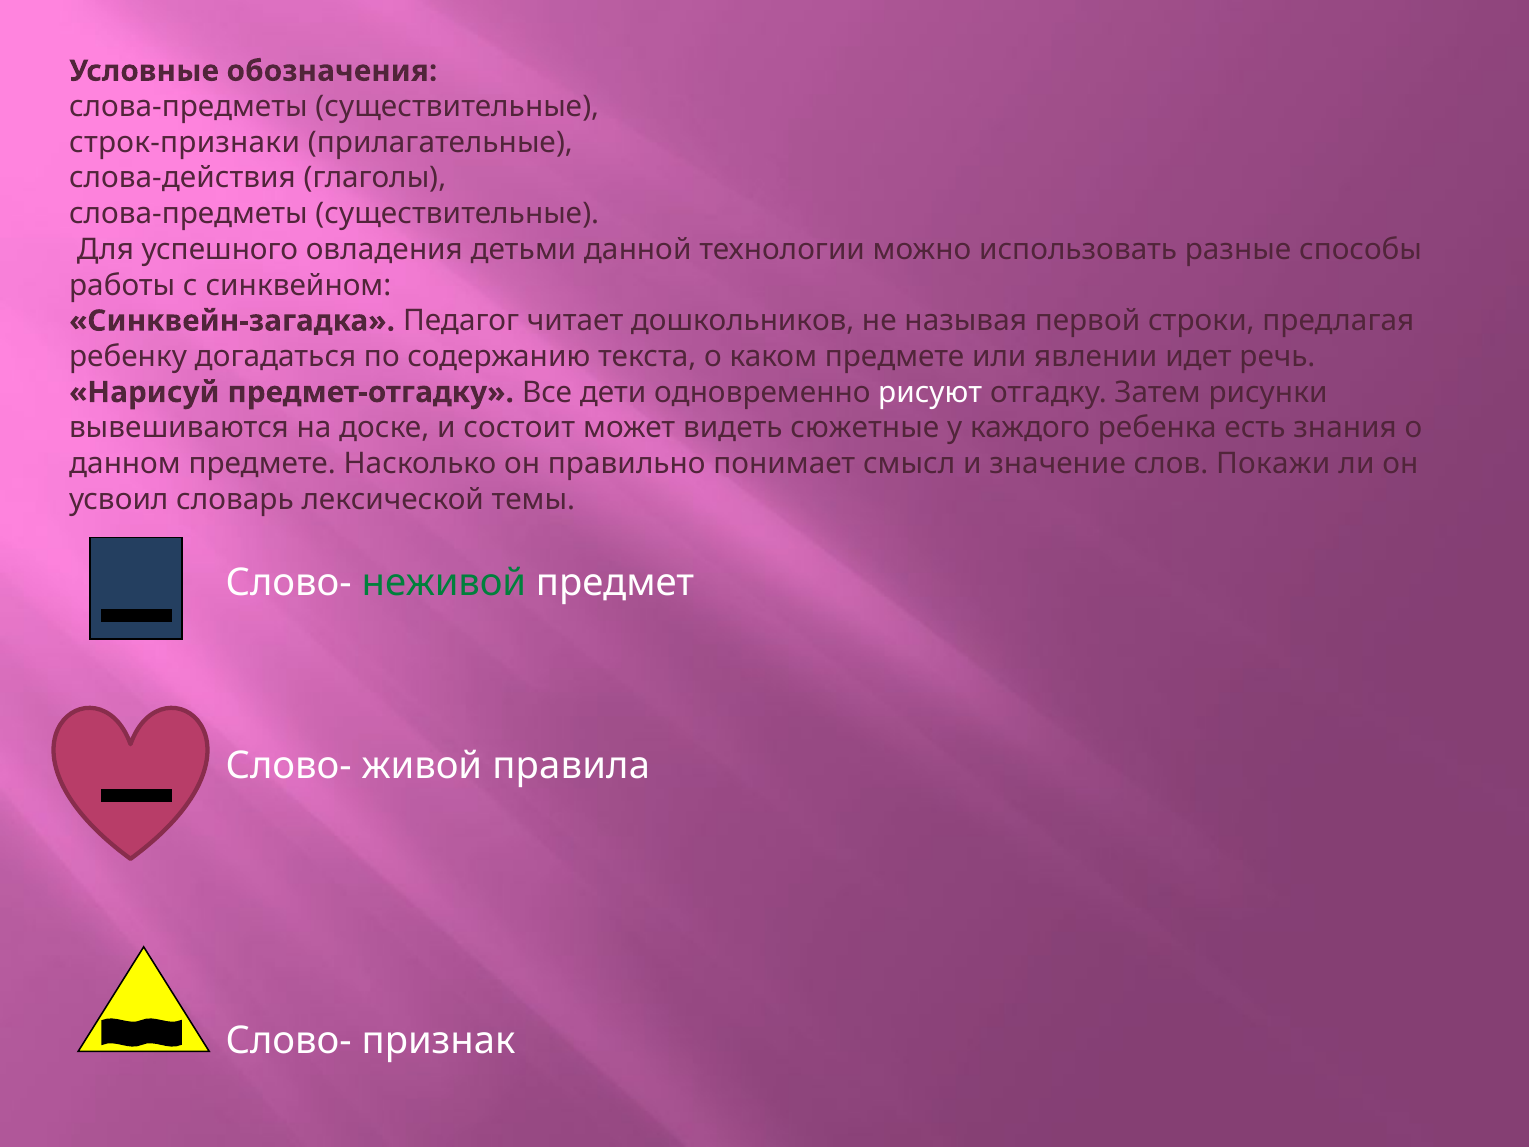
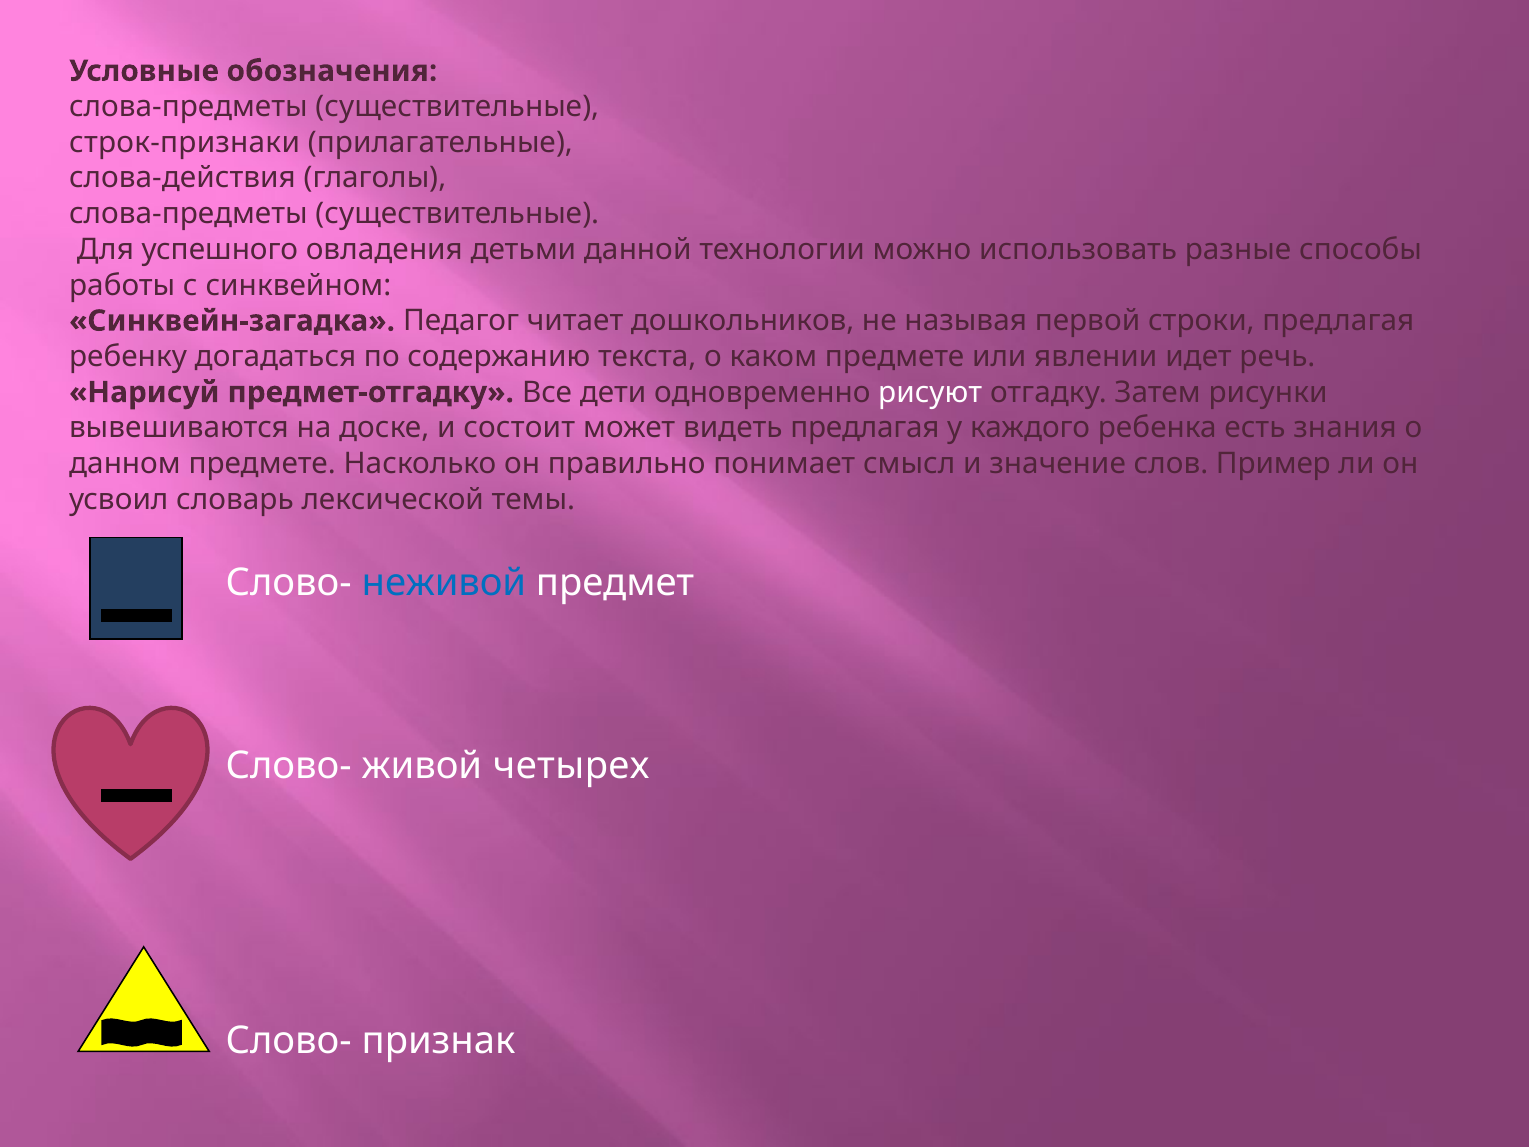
видеть сюжетные: сюжетные -> предлагая
Покажи: Покажи -> Пример
неживой colour: green -> blue
правила: правила -> четырех
